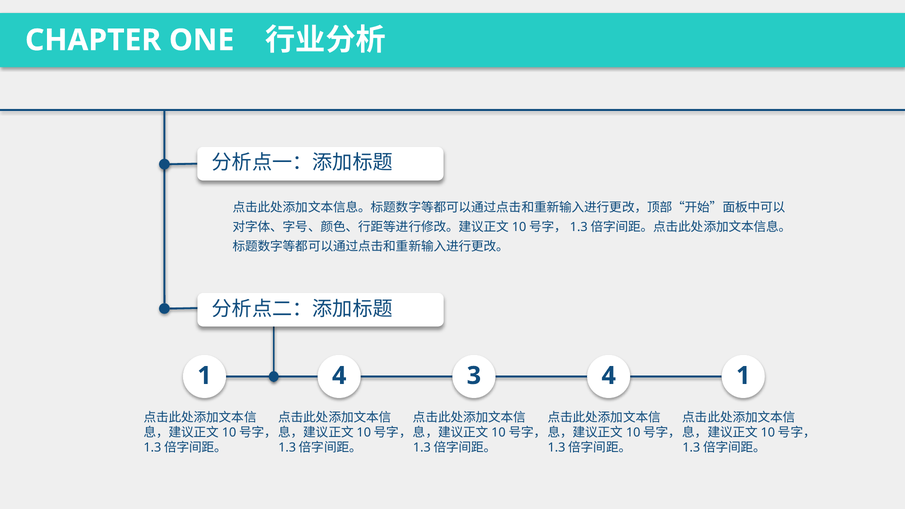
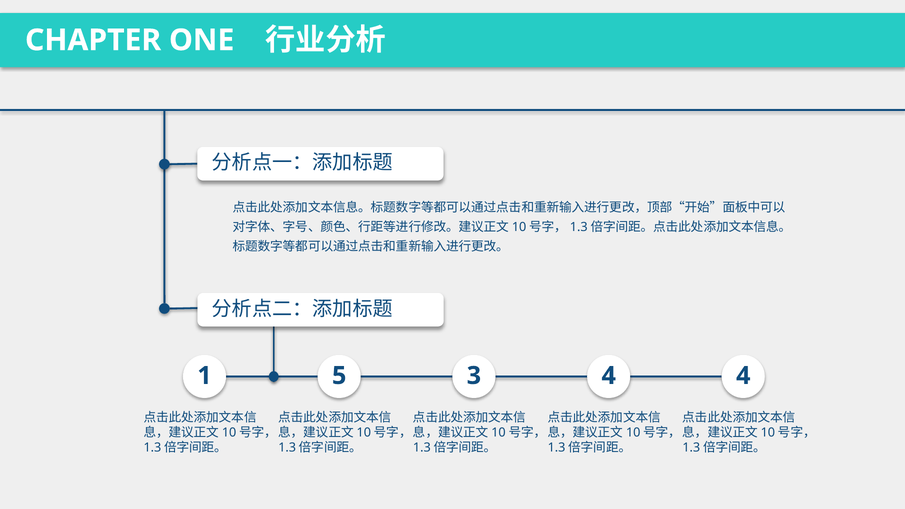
1 4: 4 -> 5
4 1: 1 -> 4
